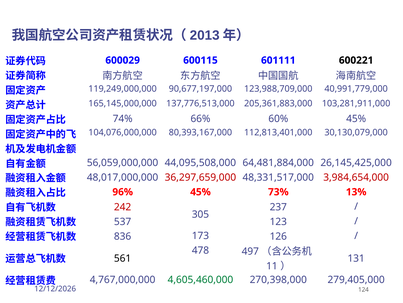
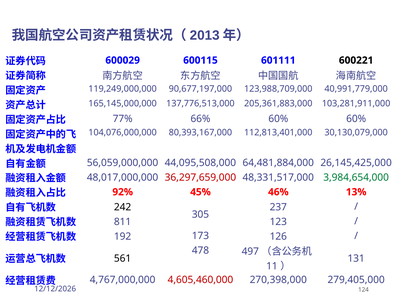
74%: 74% -> 77%
60% 45%: 45% -> 60%
3,984,654,000 colour: red -> green
96%: 96% -> 92%
73%: 73% -> 46%
242 colour: red -> black
537: 537 -> 811
836: 836 -> 192
4,605,460,000 colour: green -> red
